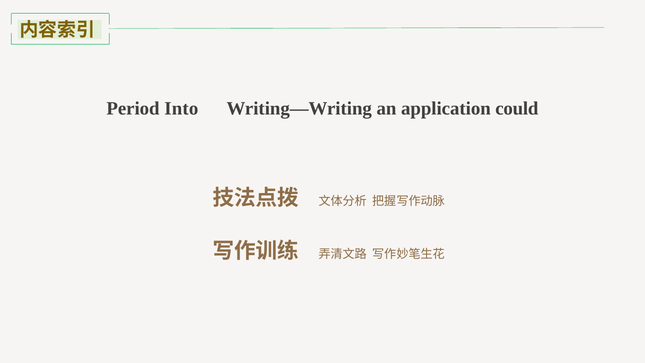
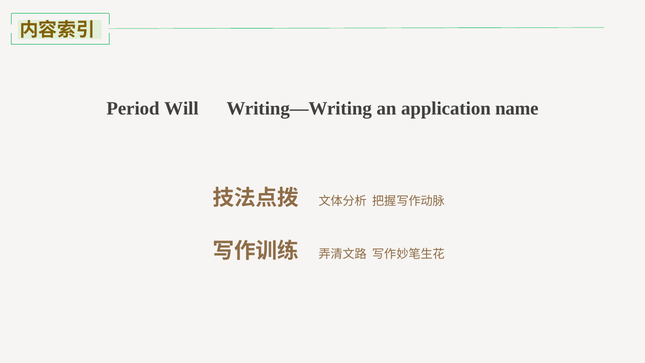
Into: Into -> Will
could: could -> name
